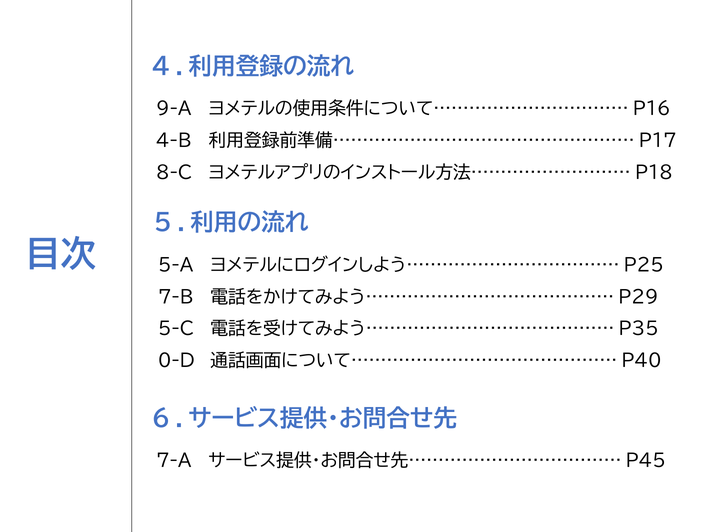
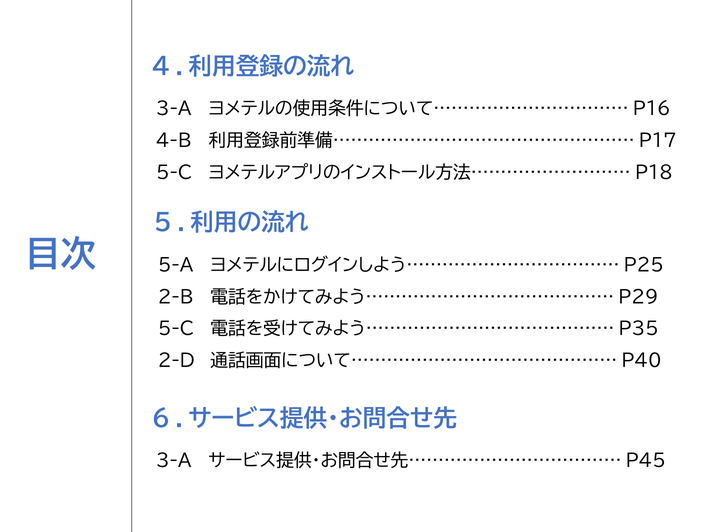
9-A at (174, 109): 9-A -> 3-A
8-C at (174, 173): 8-C -> 5-C
7-B: 7-B -> 2-B
0-D: 0-D -> 2-D
7-A at (174, 462): 7-A -> 3-A
